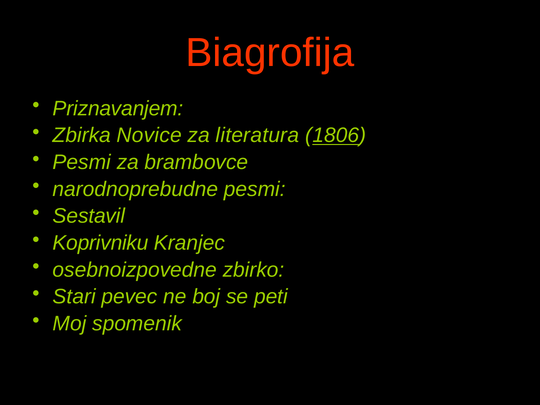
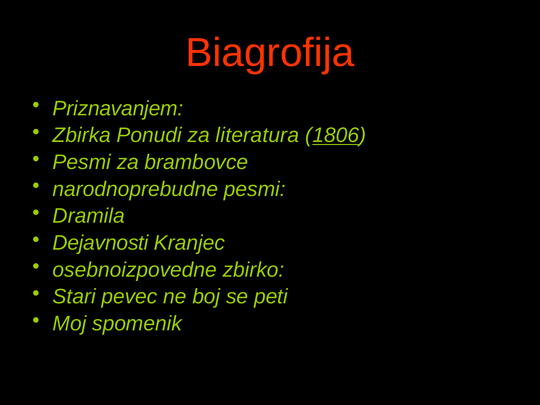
Novice: Novice -> Ponudi
Sestavil: Sestavil -> Dramila
Koprivniku: Koprivniku -> Dejavnosti
